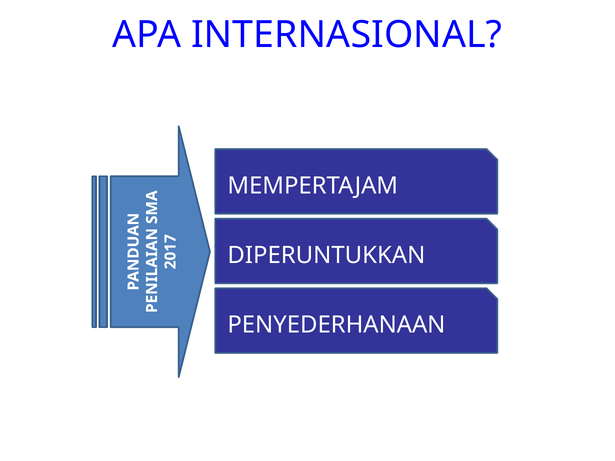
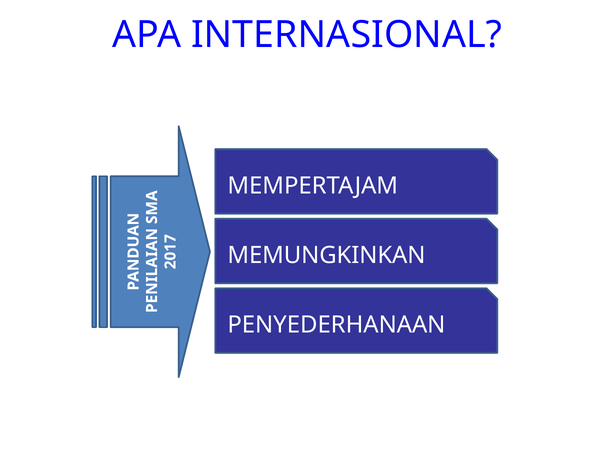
DIPERUNTUKKAN: DIPERUNTUKKAN -> MEMUNGKINKAN
